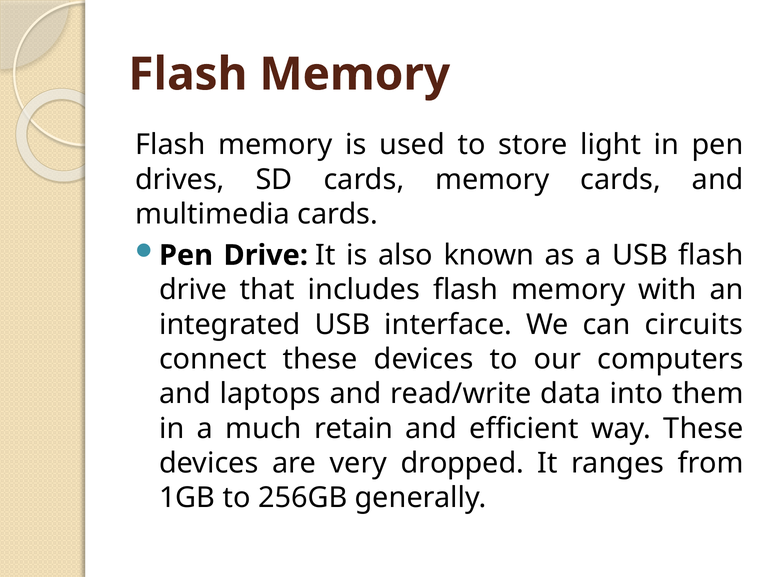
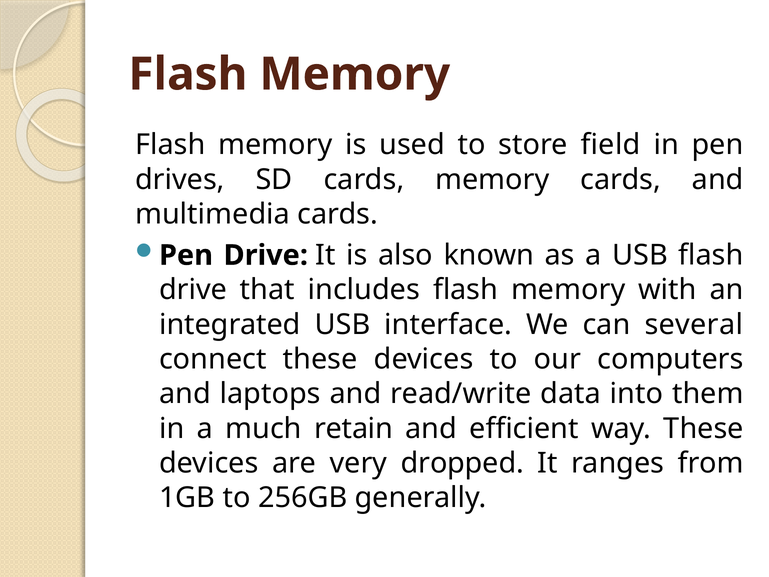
light: light -> field
circuits: circuits -> several
